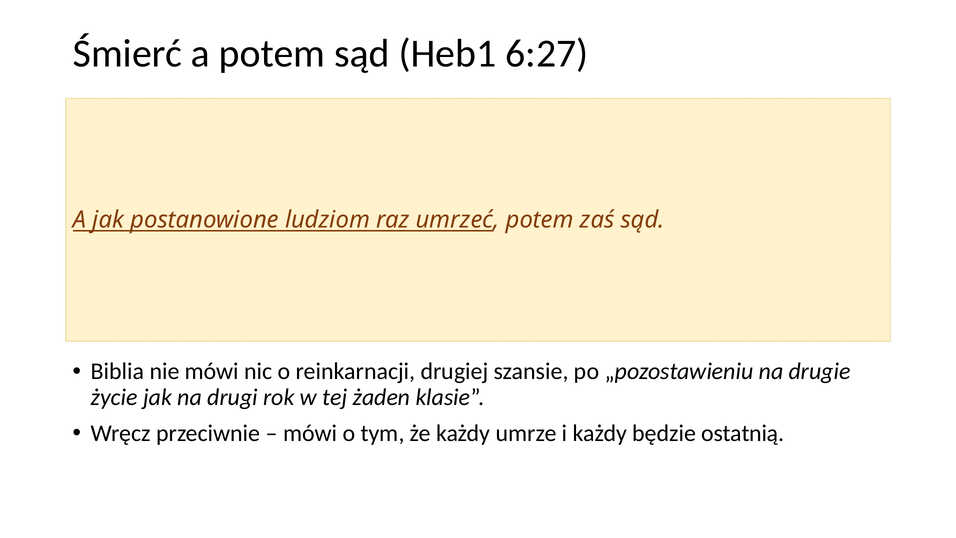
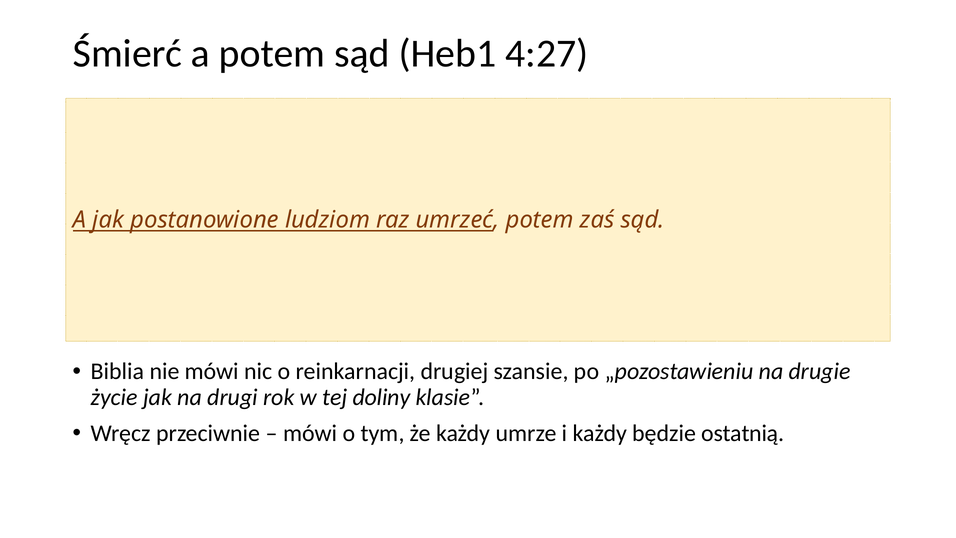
6:27: 6:27 -> 4:27
żaden: żaden -> doliny
